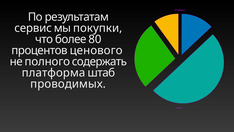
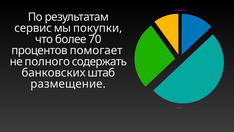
80: 80 -> 70
ценового: ценового -> помогает
платформа: платформа -> банковских
проводимых: проводимых -> размещение
